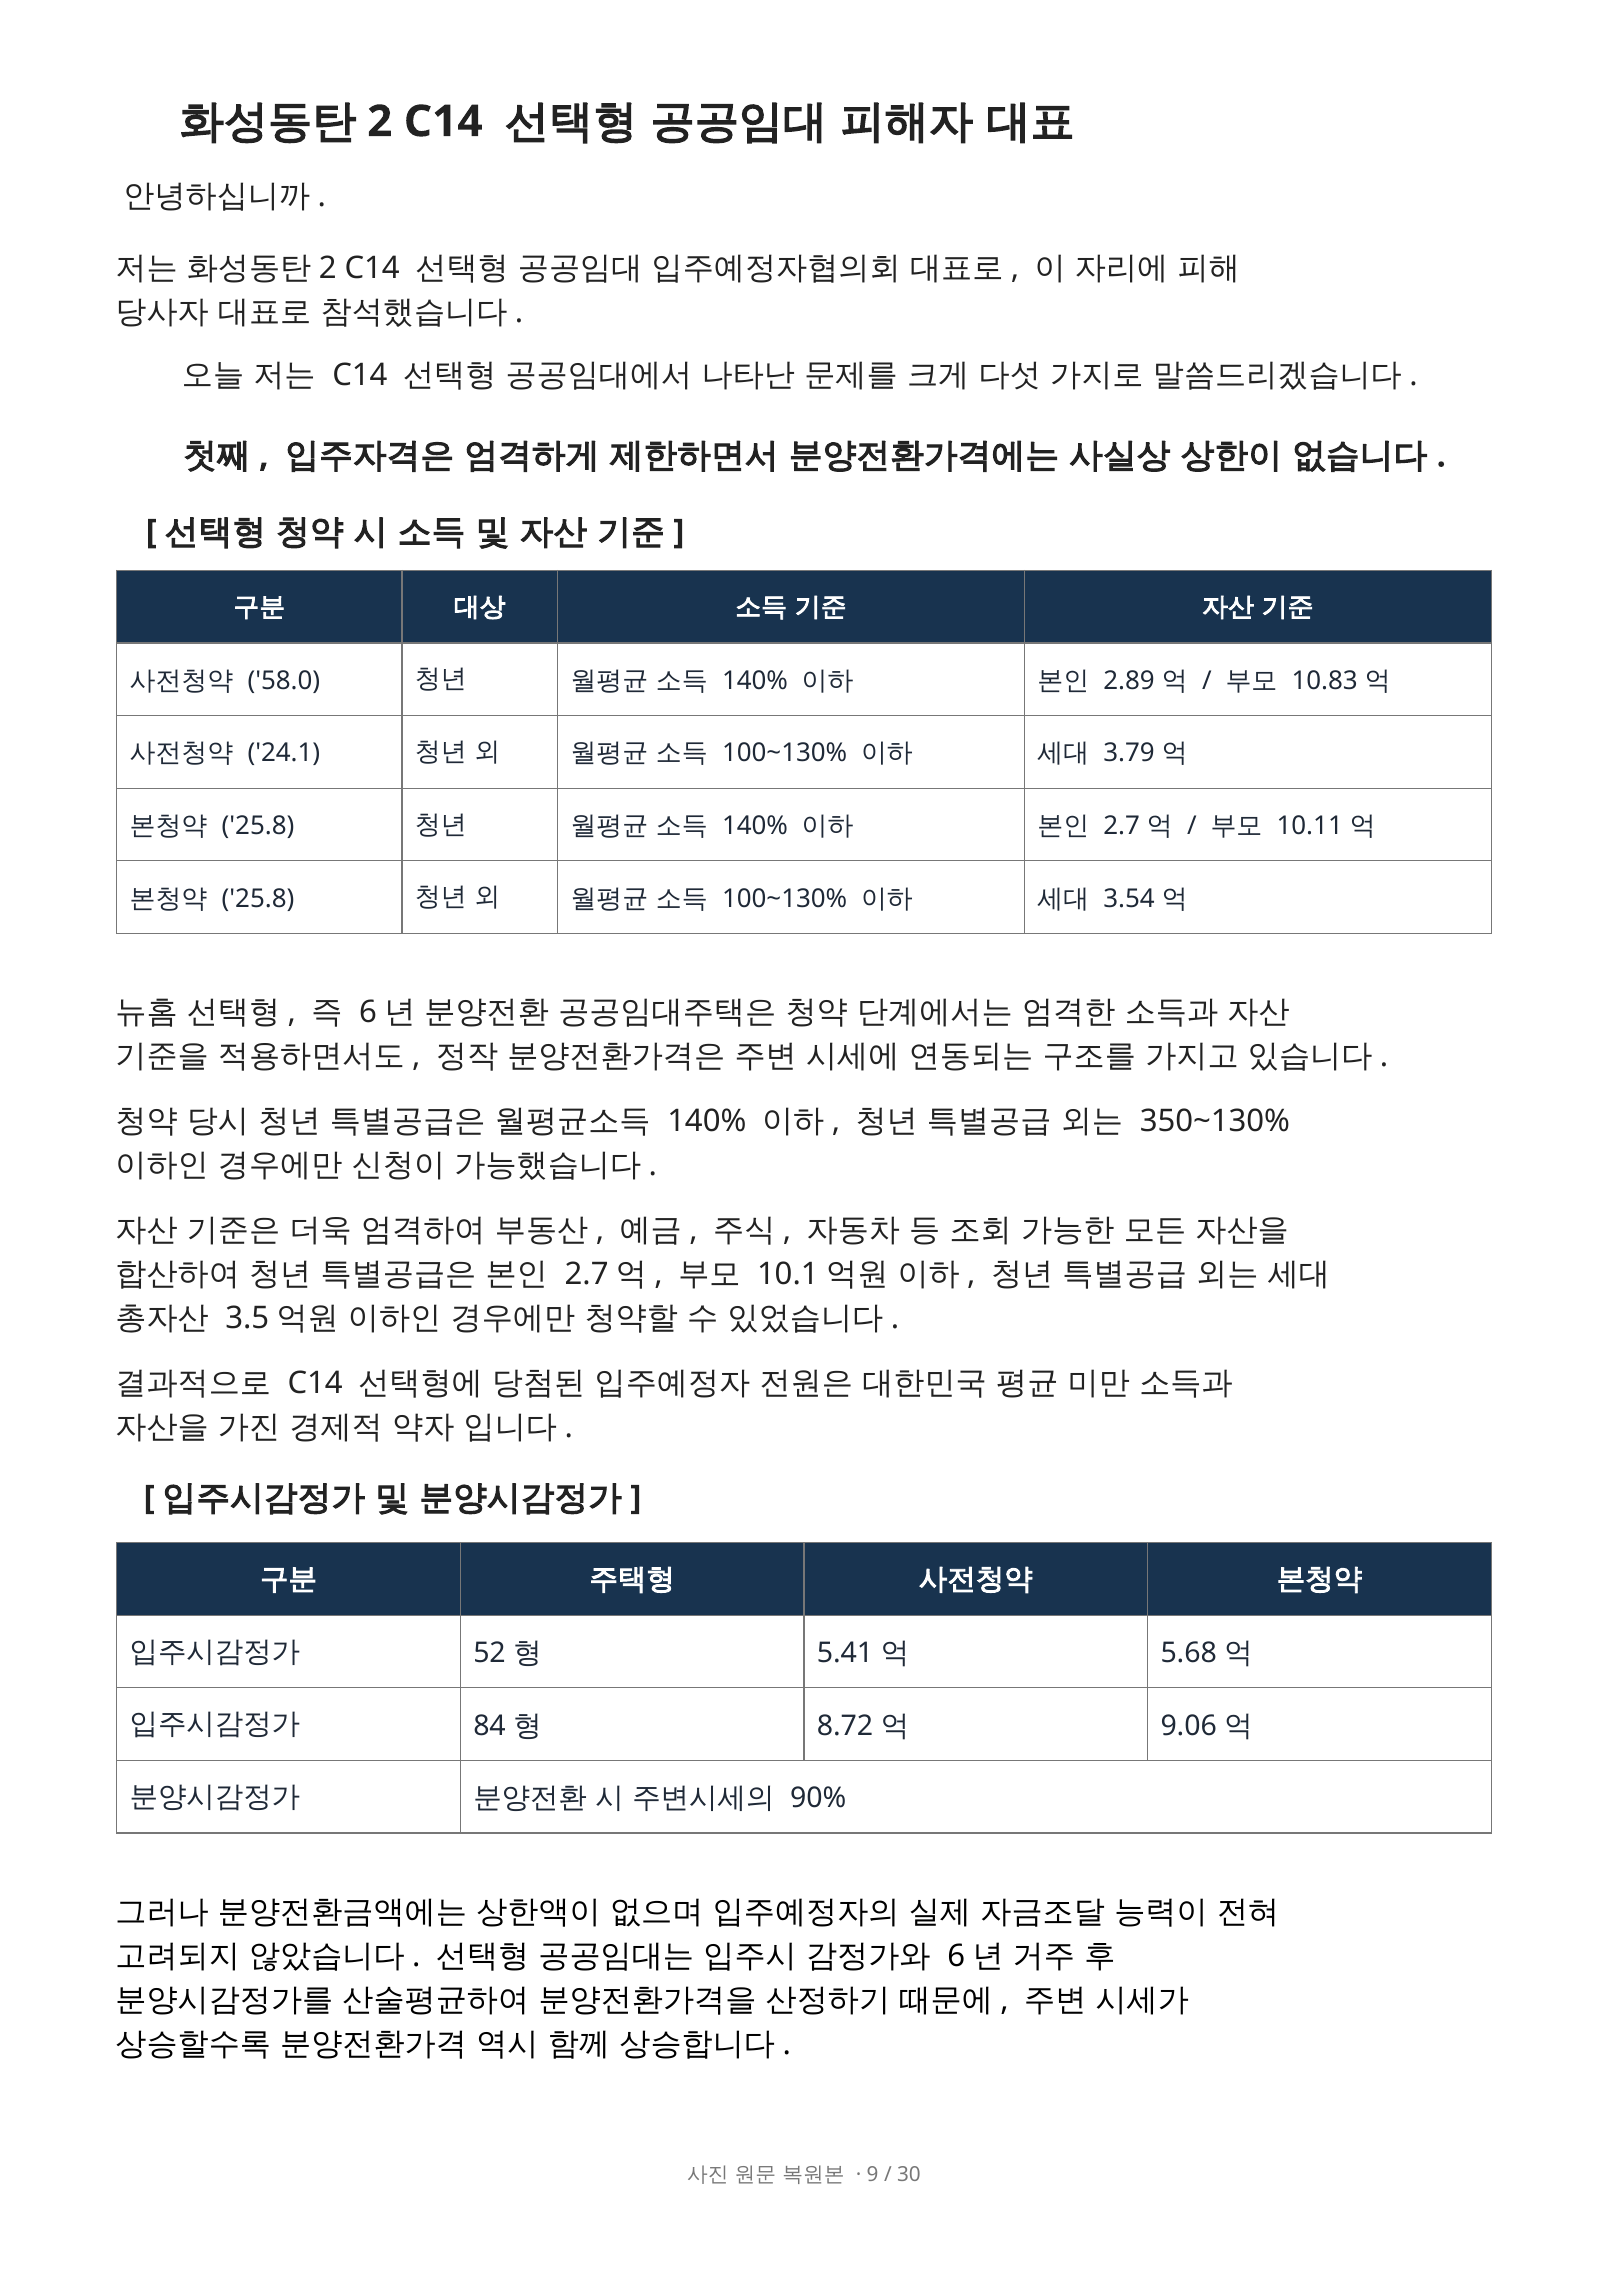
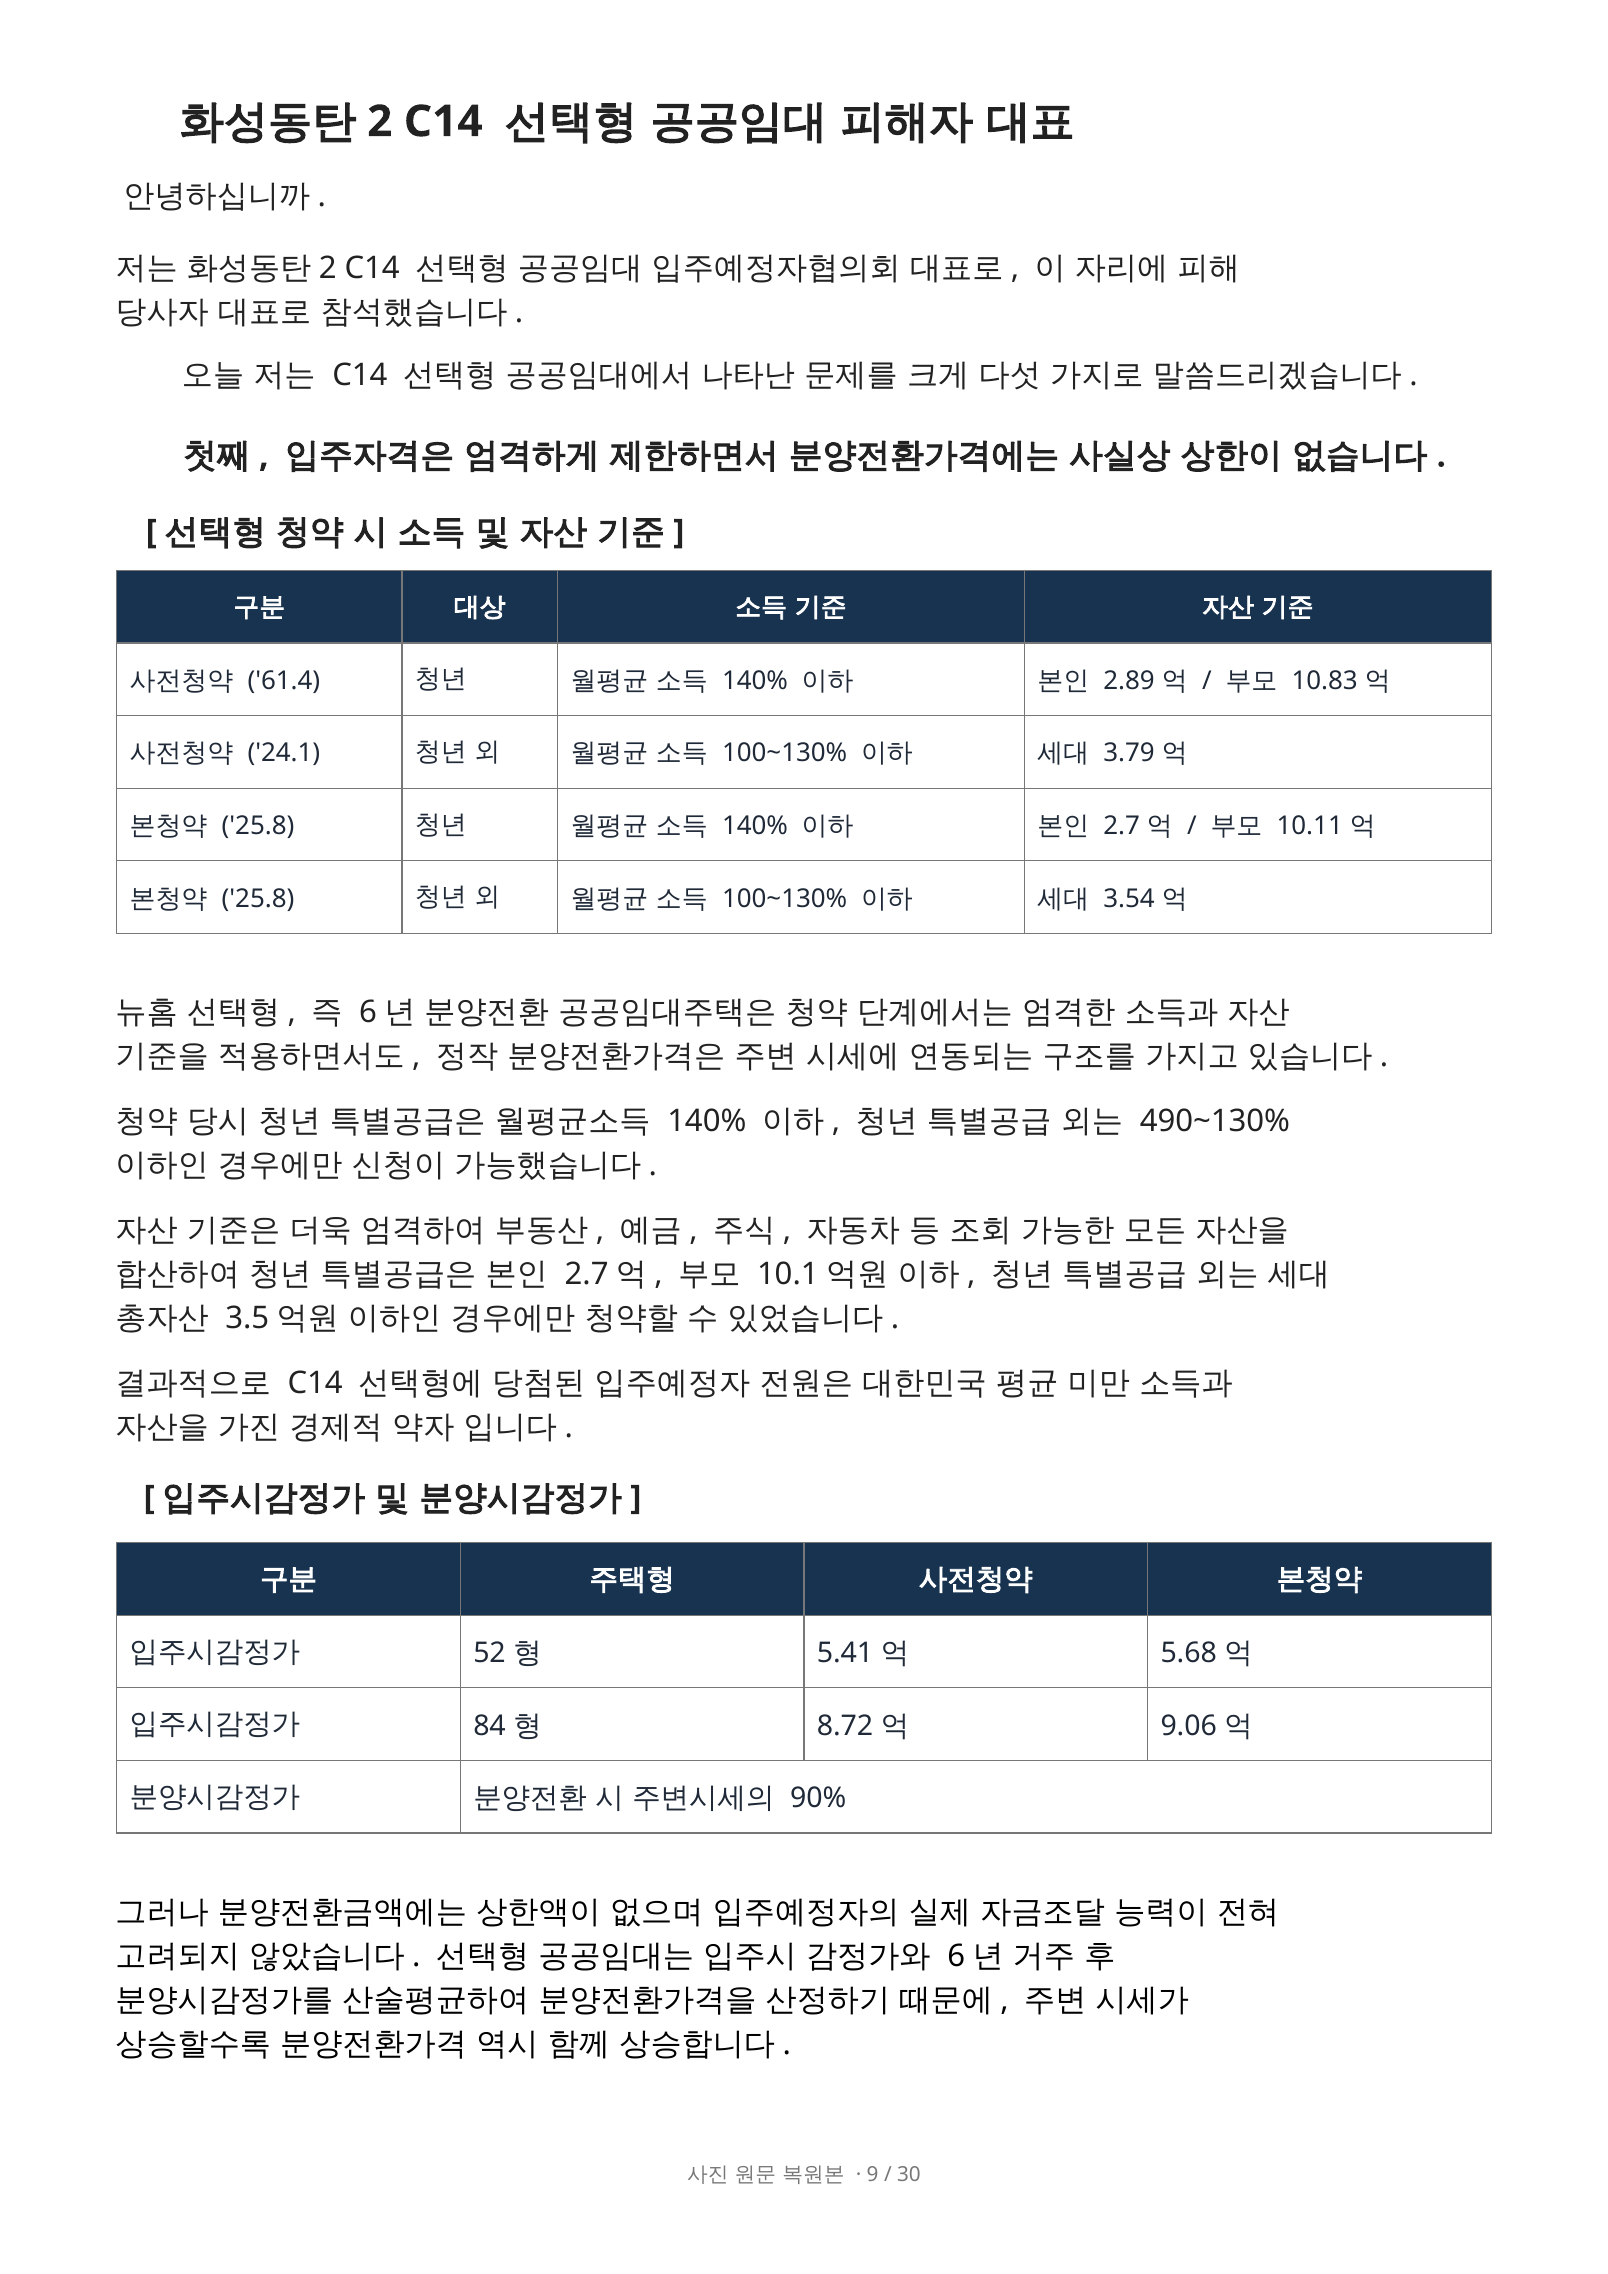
58.0: 58.0 -> 61.4
350~130%: 350~130% -> 490~130%
